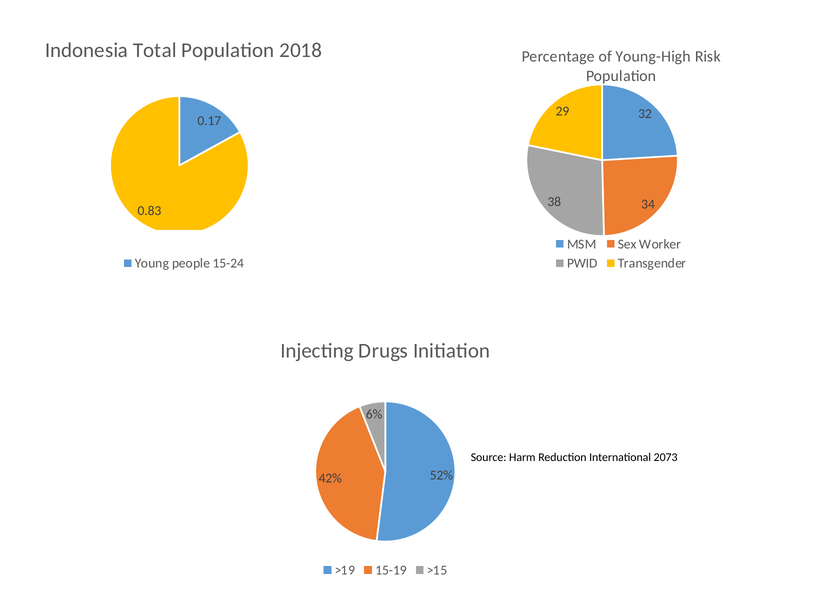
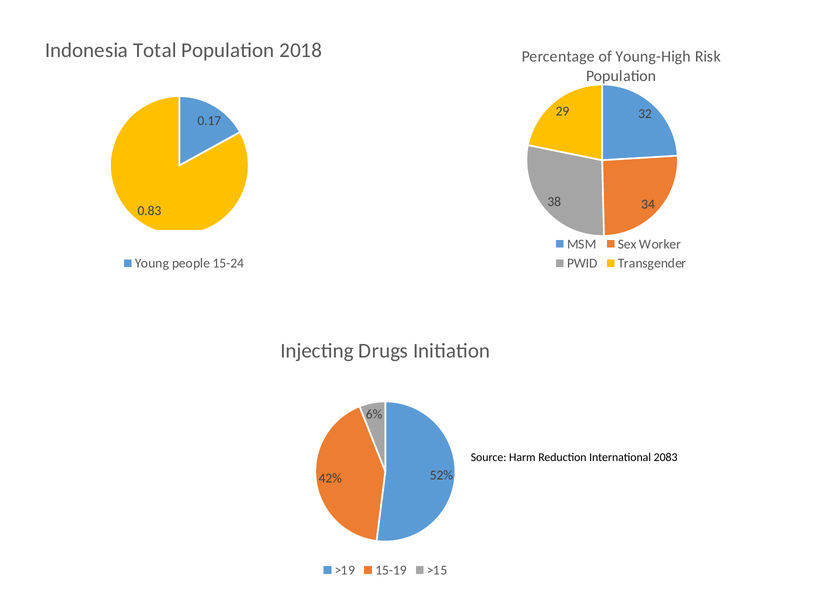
2073: 2073 -> 2083
